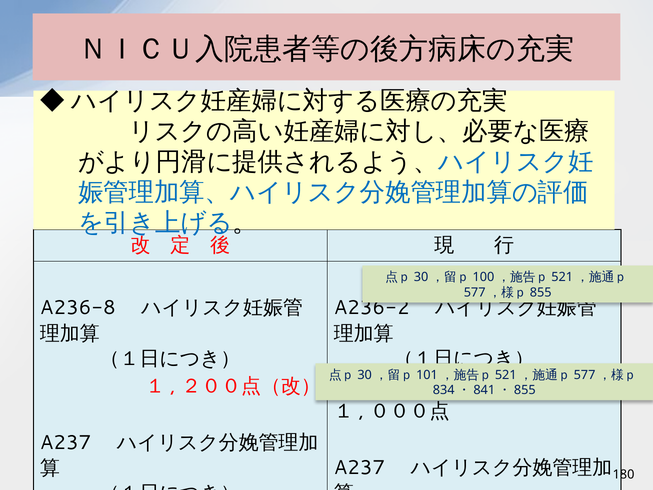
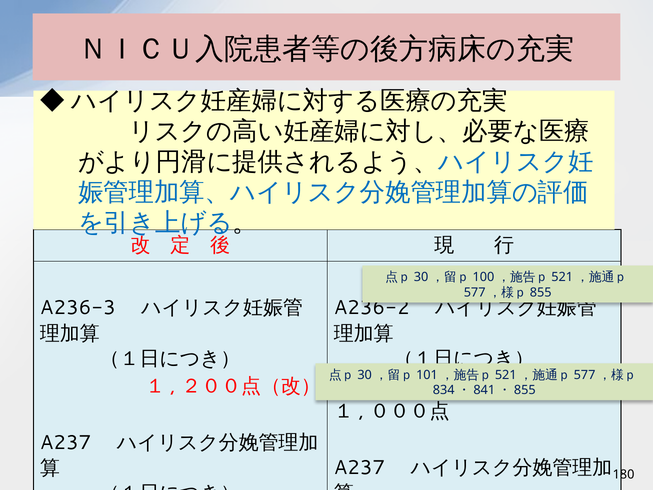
A236-8: A236-8 -> A236-3
